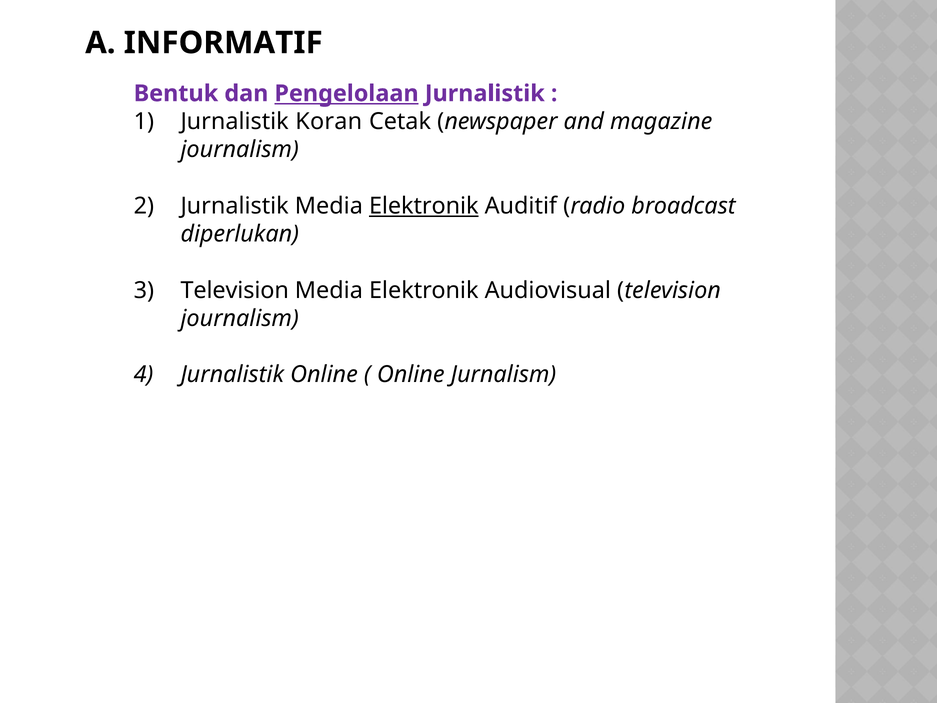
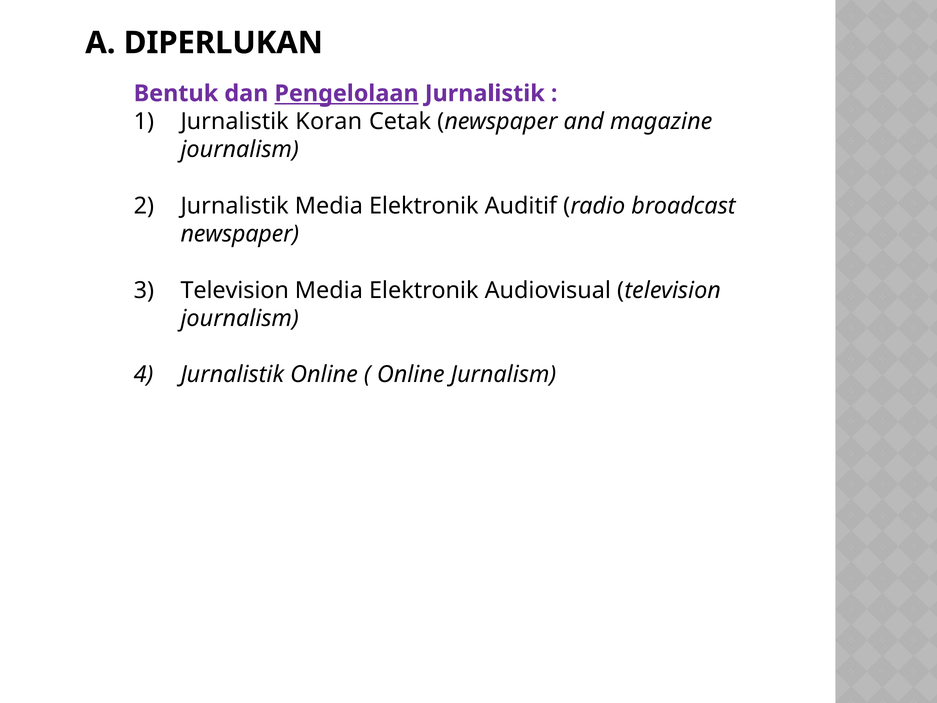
INFORMATIF: INFORMATIF -> DIPERLUKAN
Elektronik at (424, 206) underline: present -> none
diperlukan at (240, 234): diperlukan -> newspaper
